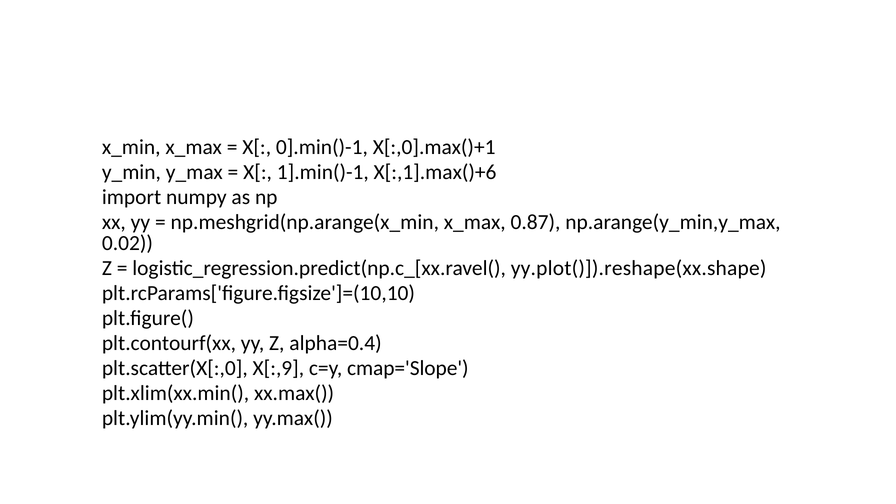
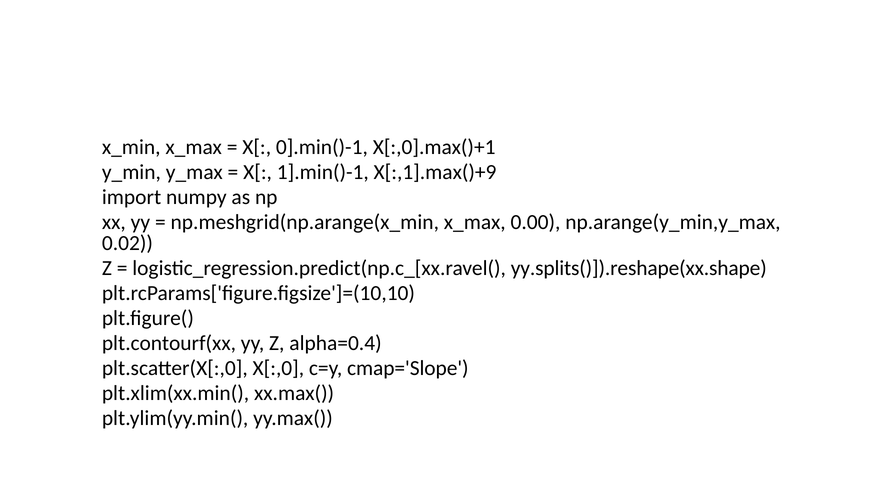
X[:,1].max()+6: X[:,1].max()+6 -> X[:,1].max()+9
0.87: 0.87 -> 0.00
yy.plot()]).reshape(xx.shape: yy.plot()]).reshape(xx.shape -> yy.splits()]).reshape(xx.shape
X[:,9: X[:,9 -> X[:,0
